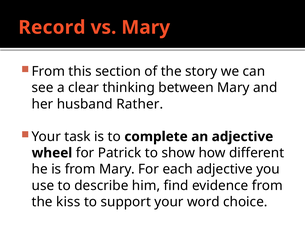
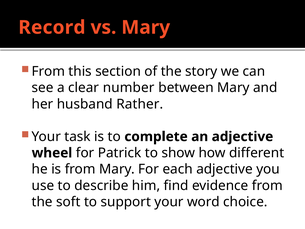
thinking: thinking -> number
kiss: kiss -> soft
